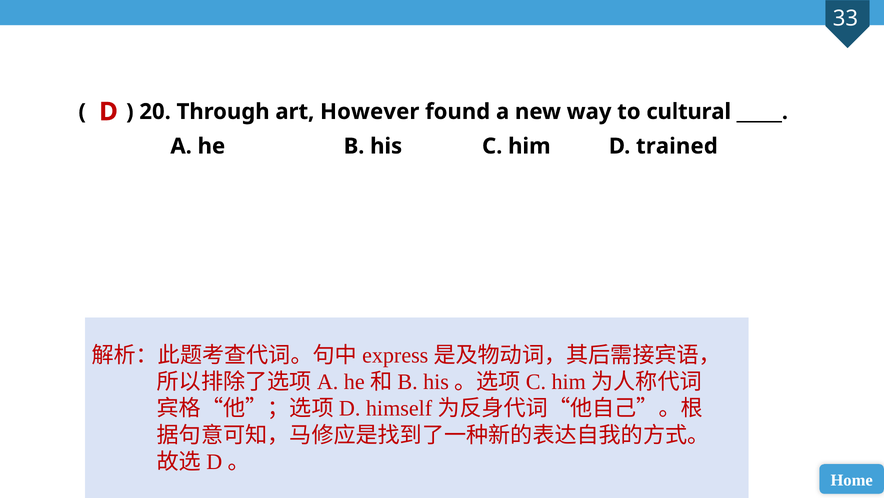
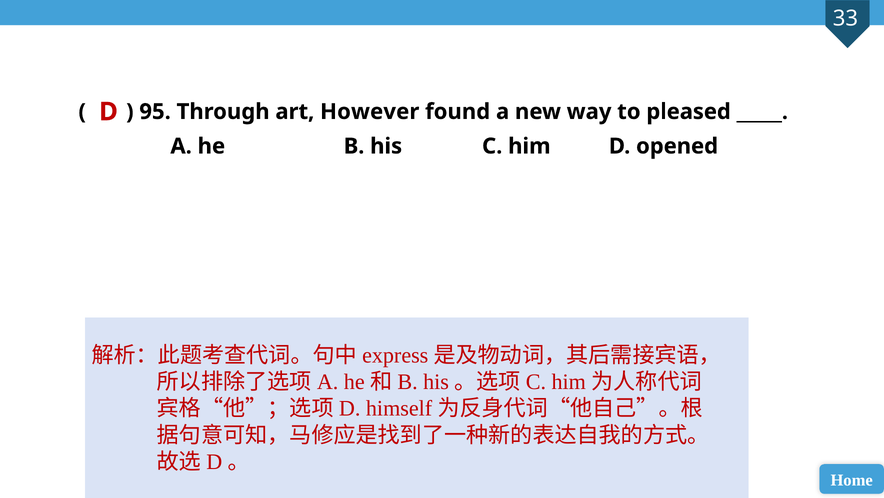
20: 20 -> 95
cultural: cultural -> pleased
trained: trained -> opened
